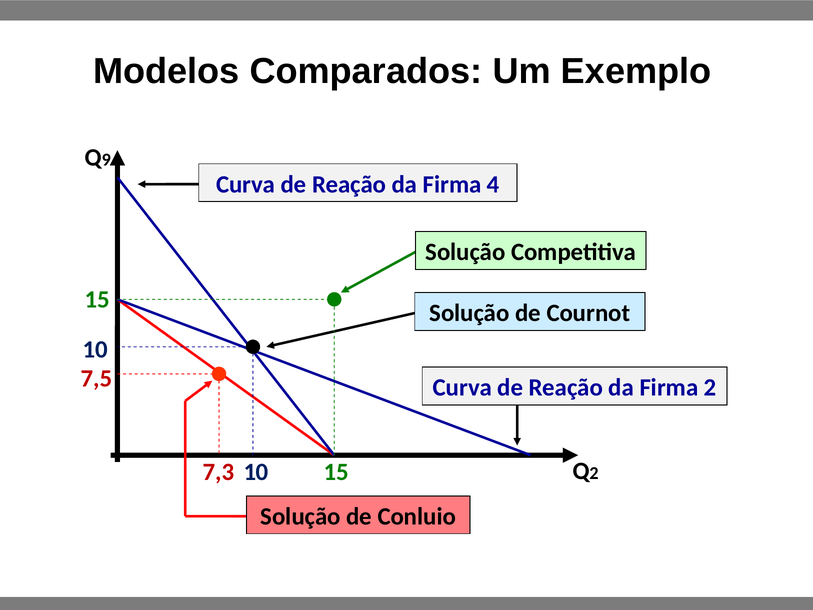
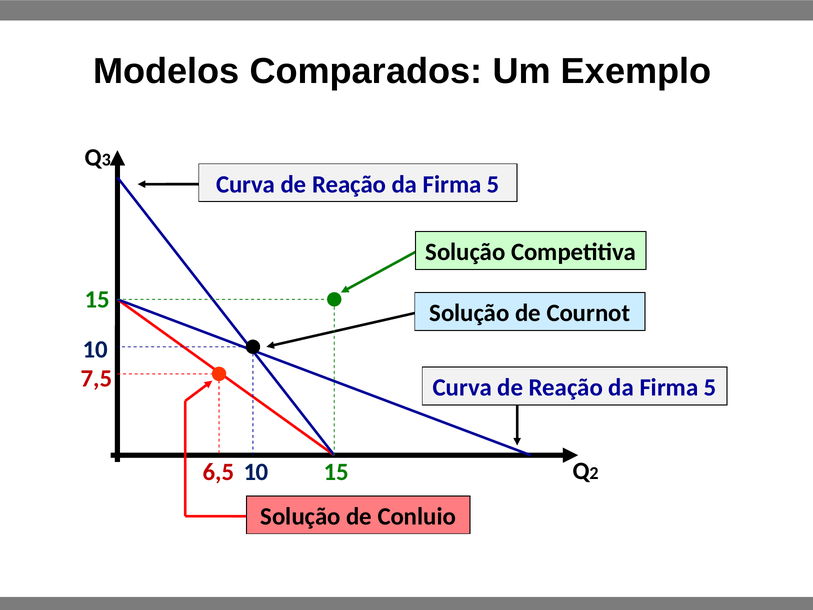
9: 9 -> 3
4 at (493, 184): 4 -> 5
2 at (710, 388): 2 -> 5
7,3: 7,3 -> 6,5
